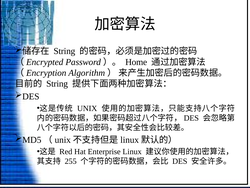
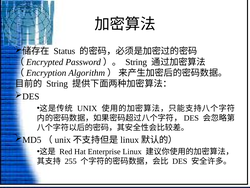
String at (64, 51): String -> Status
Home at (136, 62): Home -> String
